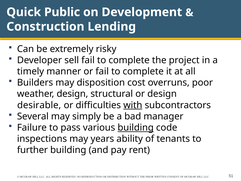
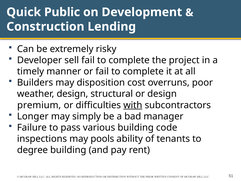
desirable: desirable -> premium
Several: Several -> Longer
building at (136, 127) underline: present -> none
years: years -> pools
further: further -> degree
